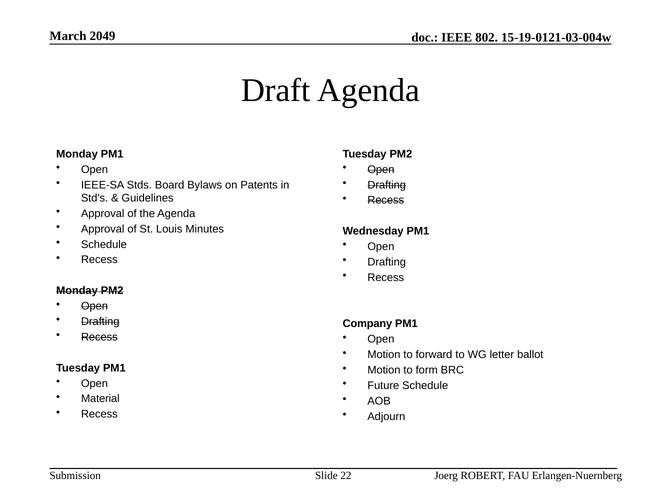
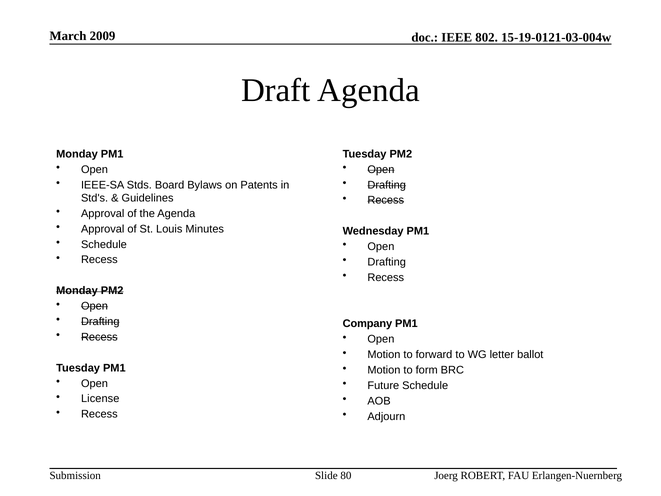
2049: 2049 -> 2009
Material: Material -> License
22: 22 -> 80
